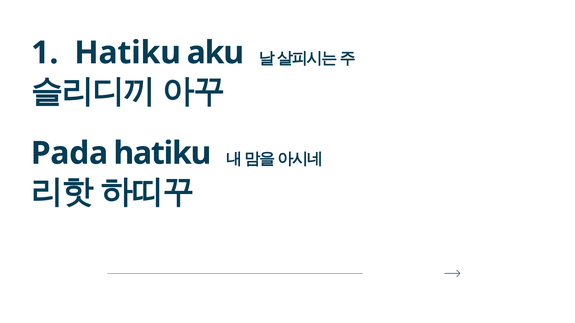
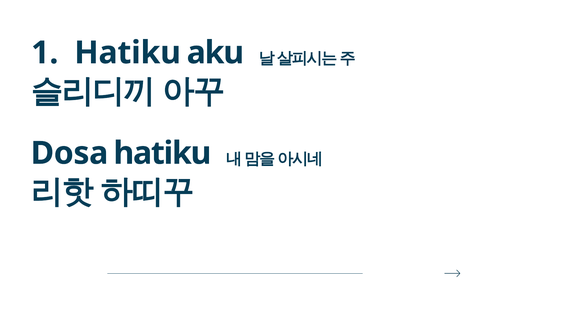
Pada: Pada -> Dosa
